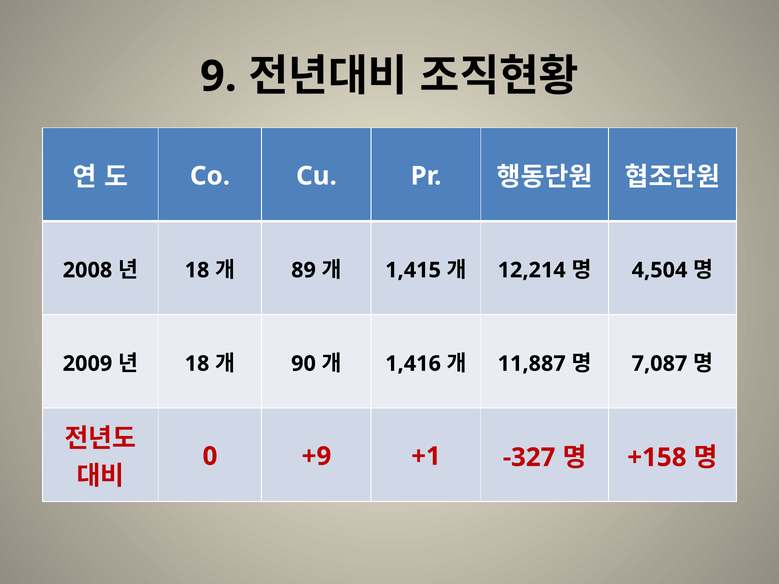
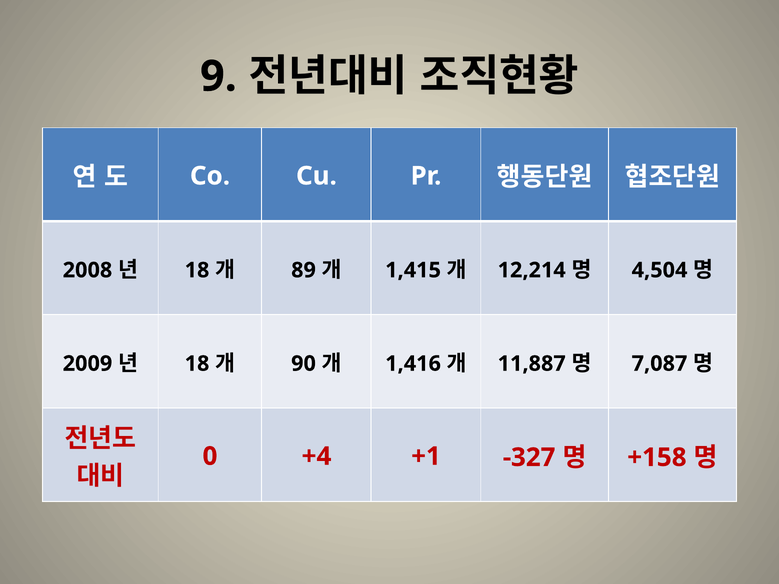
+9: +9 -> +4
